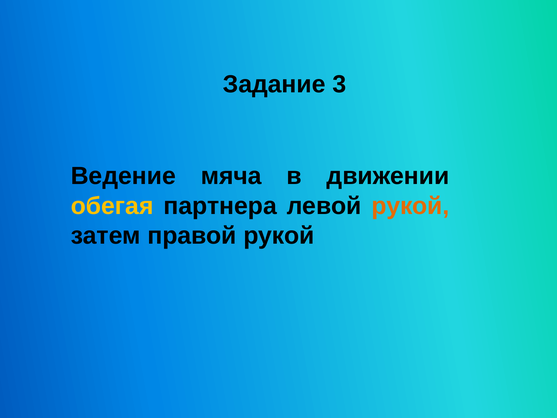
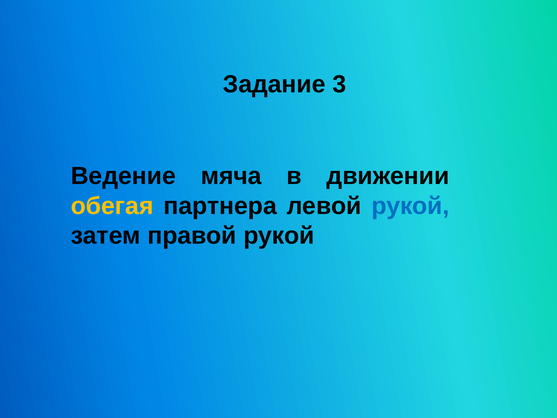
рукой at (410, 206) colour: orange -> blue
